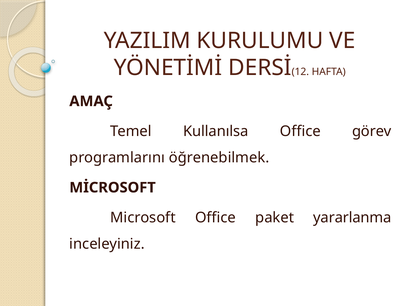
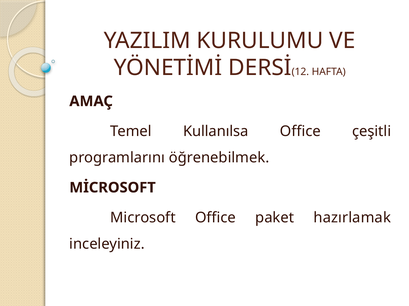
görev: görev -> çeşitli
yararlanma: yararlanma -> hazırlamak
